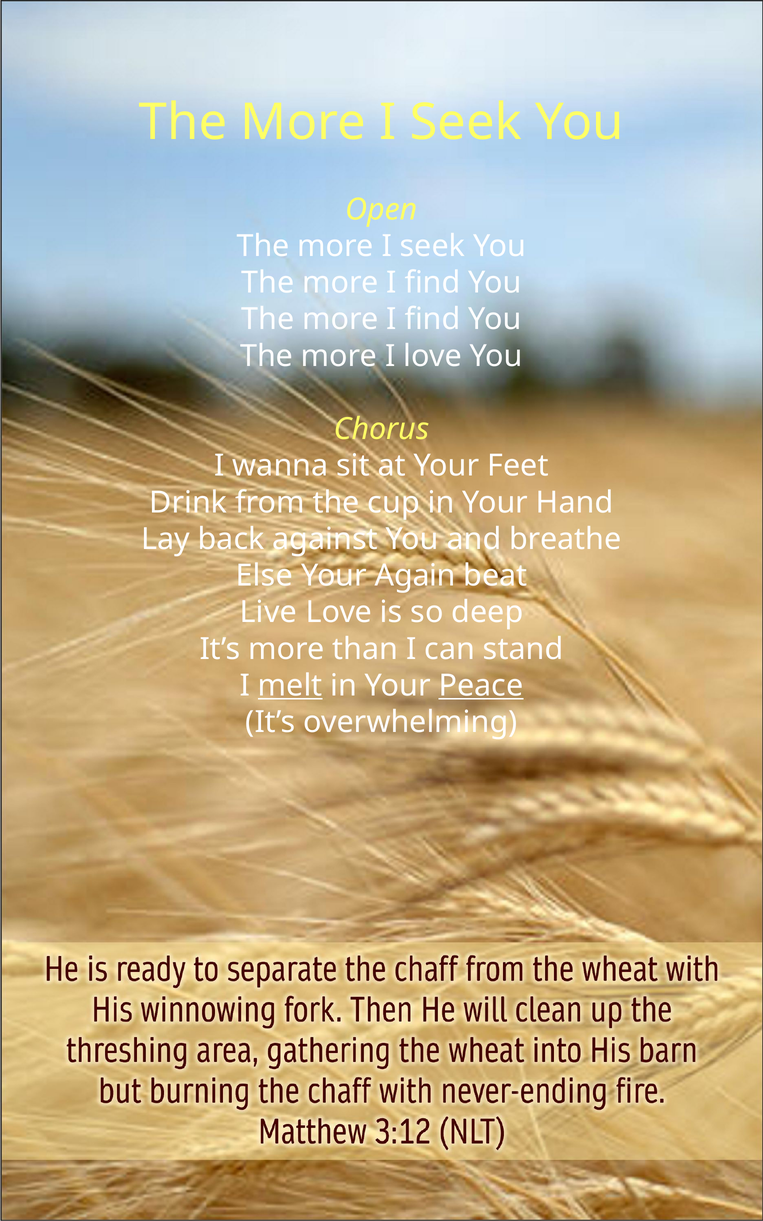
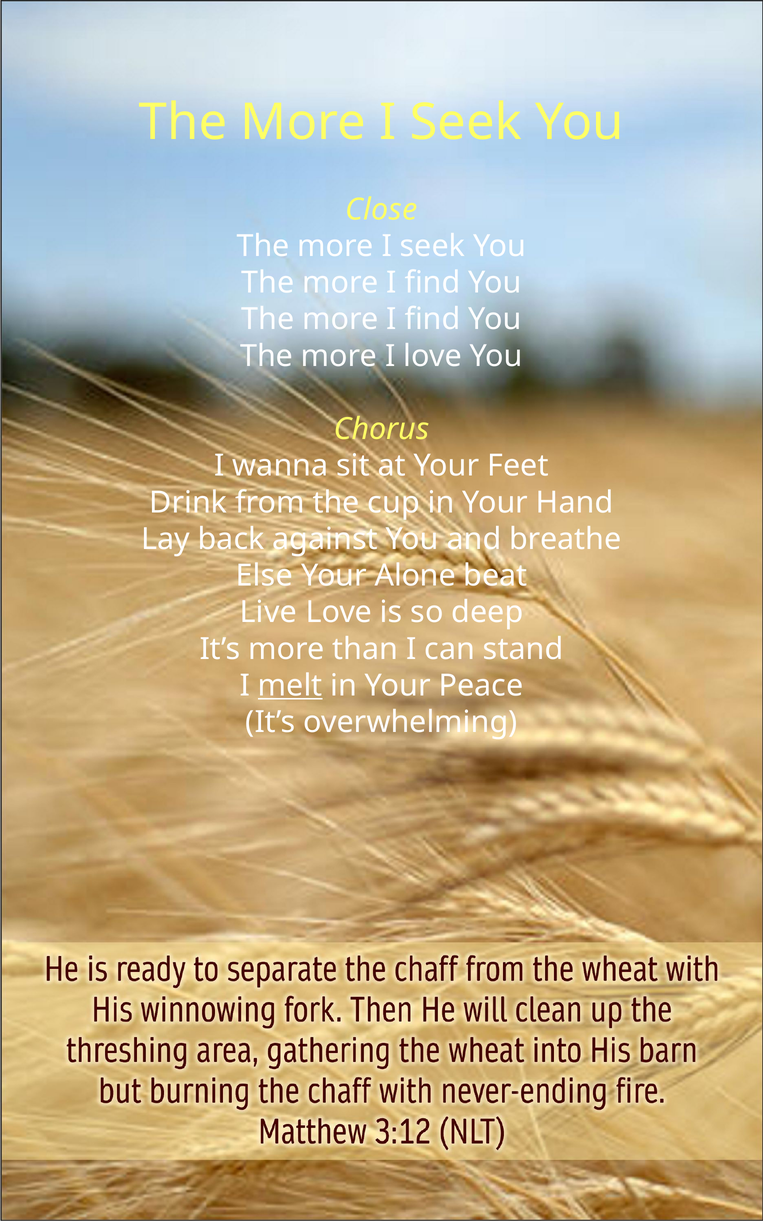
Open: Open -> Close
Again: Again -> Alone
Peace underline: present -> none
